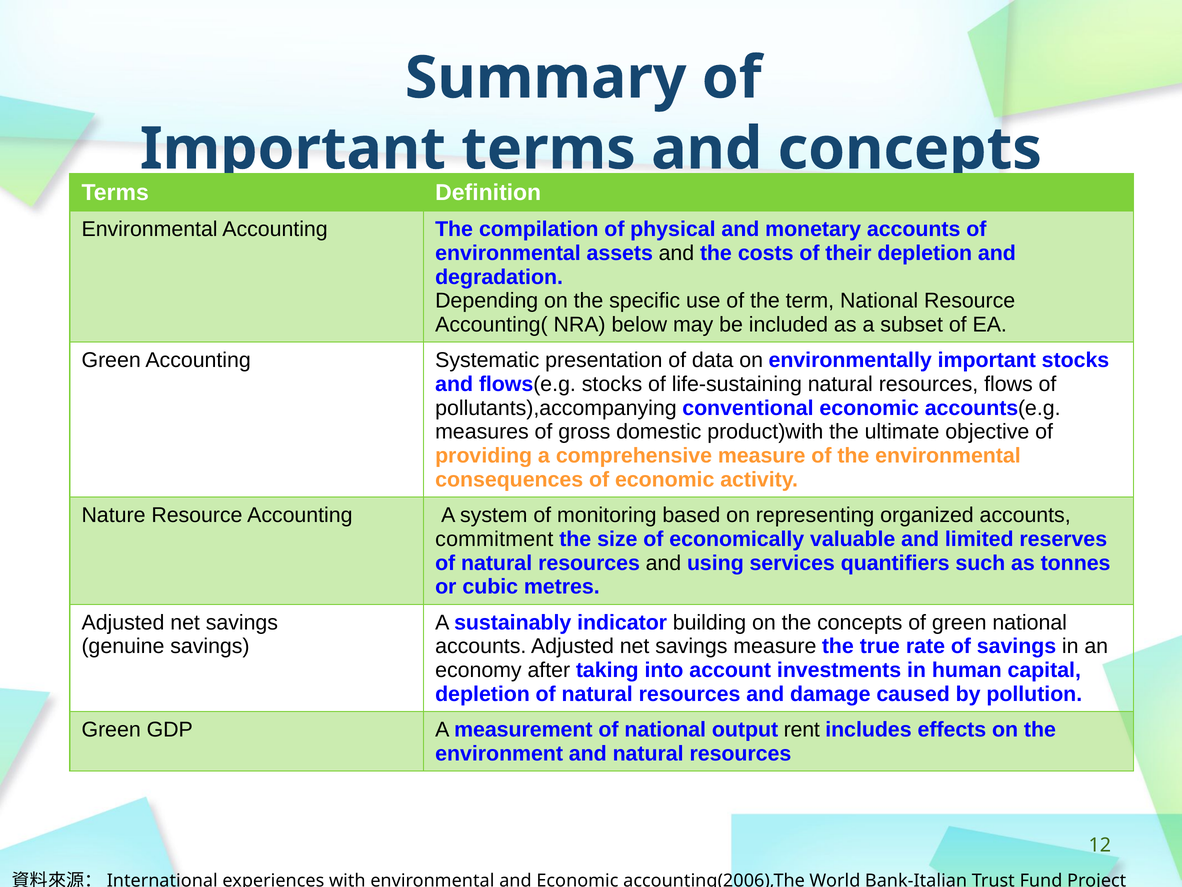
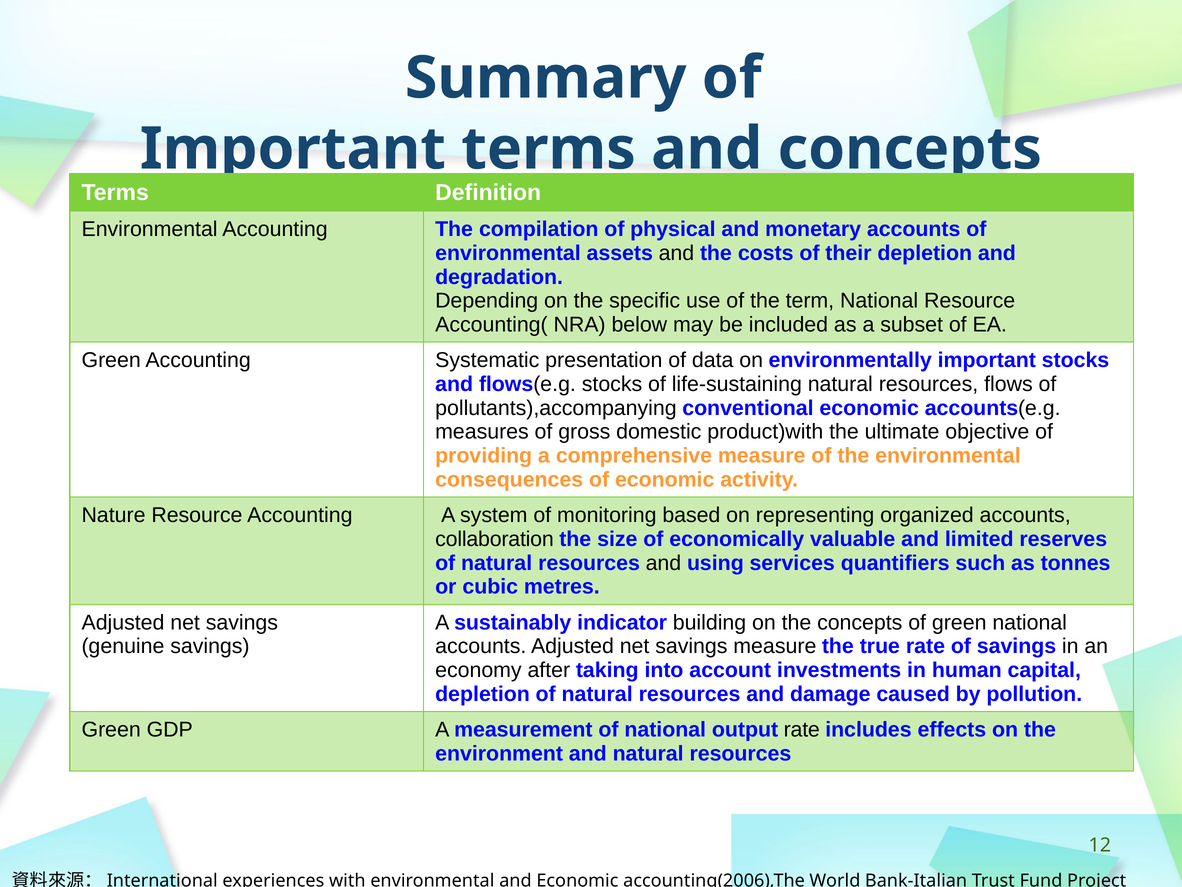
commitment: commitment -> collaboration
output rent: rent -> rate
